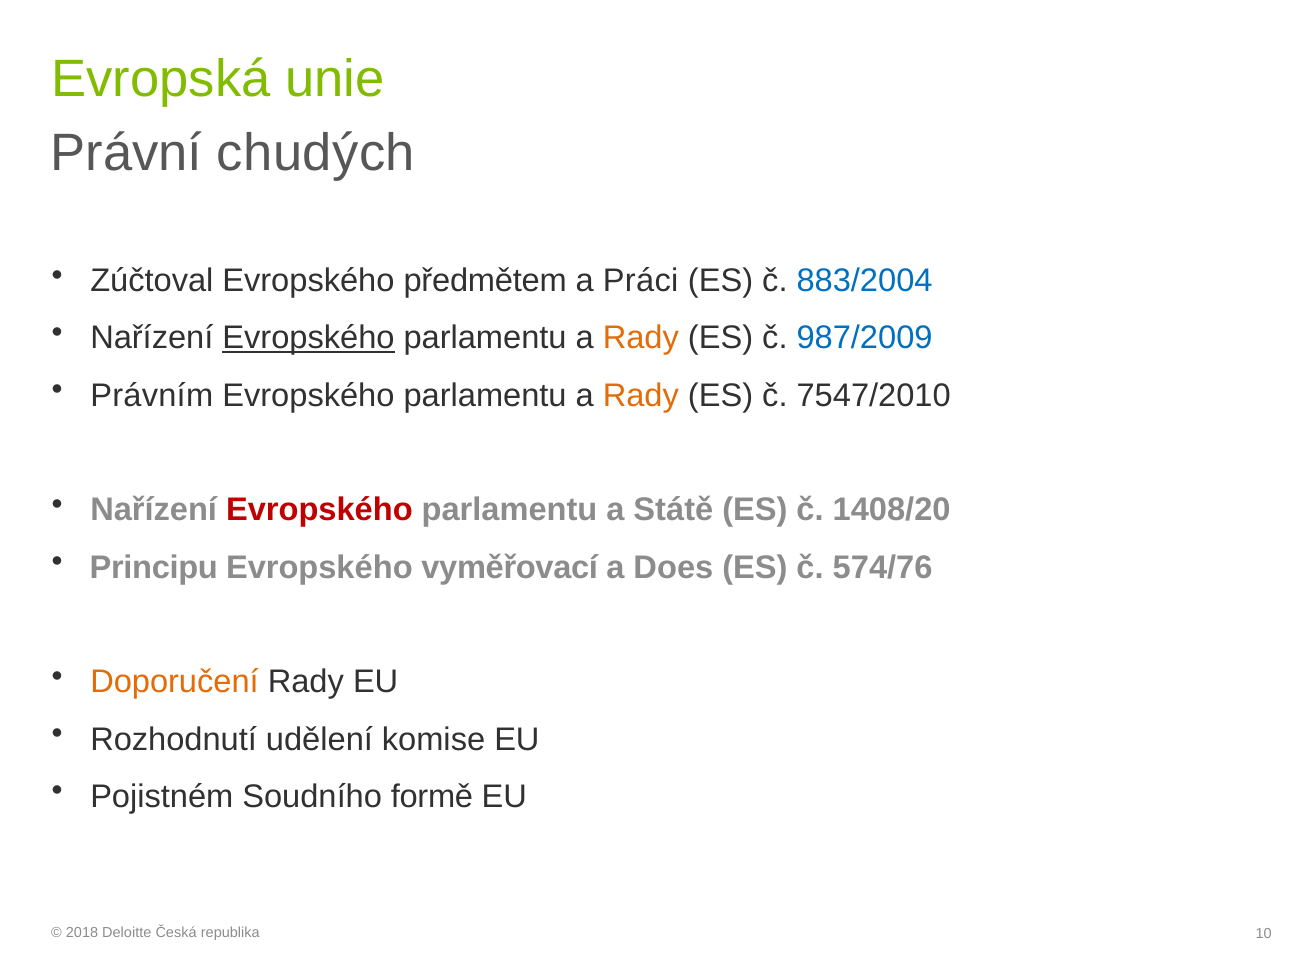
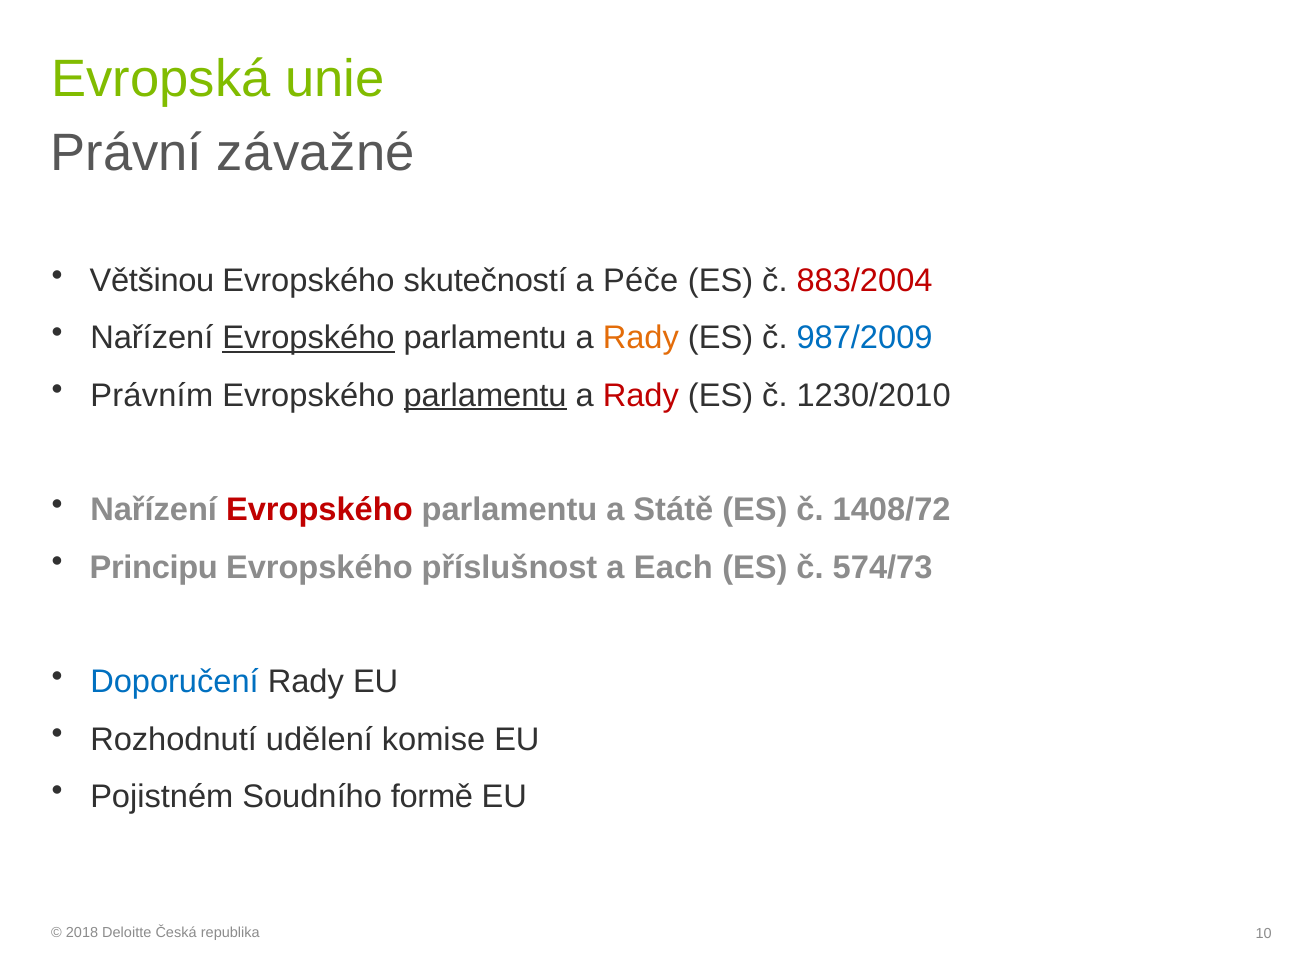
chudých: chudých -> závažné
Zúčtoval: Zúčtoval -> Většinou
předmětem: předmětem -> skutečností
Práci: Práci -> Péče
883/2004 colour: blue -> red
parlamentu at (485, 395) underline: none -> present
Rady at (641, 395) colour: orange -> red
7547/2010: 7547/2010 -> 1230/2010
1408/20: 1408/20 -> 1408/72
vyměřovací: vyměřovací -> příslušnost
Does: Does -> Each
574/76: 574/76 -> 574/73
Doporučení colour: orange -> blue
